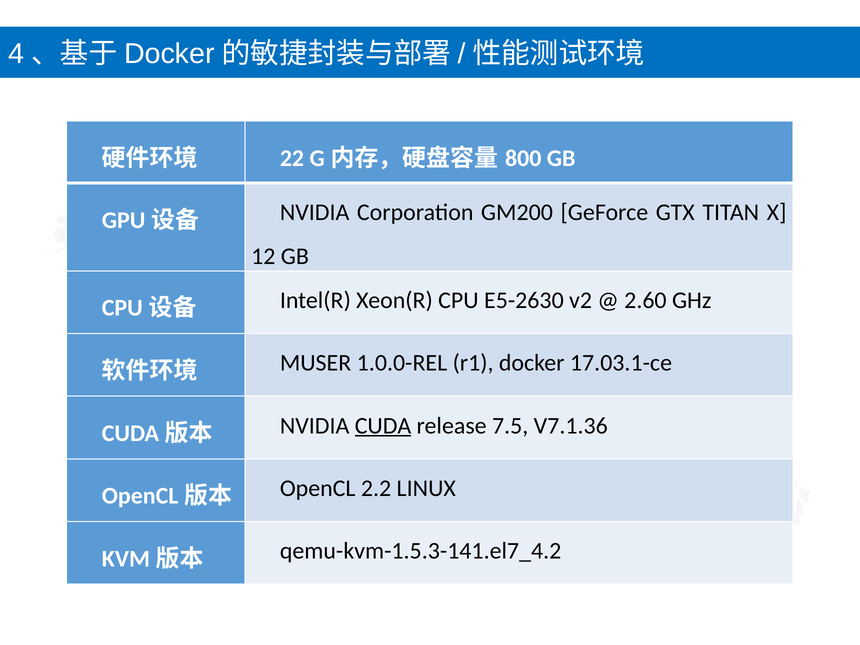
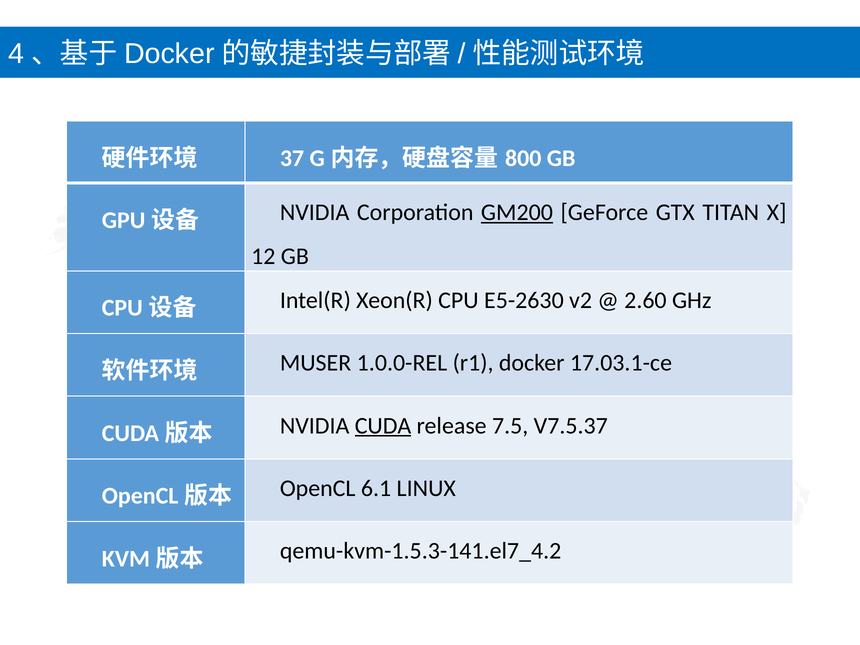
22: 22 -> 37
GM200 underline: none -> present
V7.1.36: V7.1.36 -> V7.5.37
2.2: 2.2 -> 6.1
